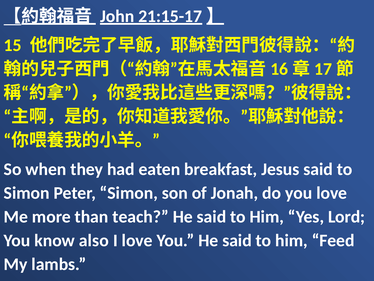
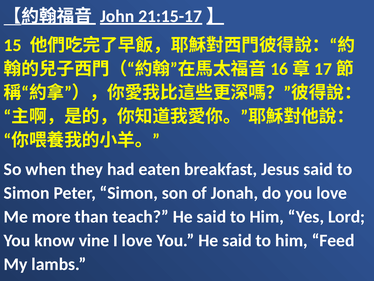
also: also -> vine
